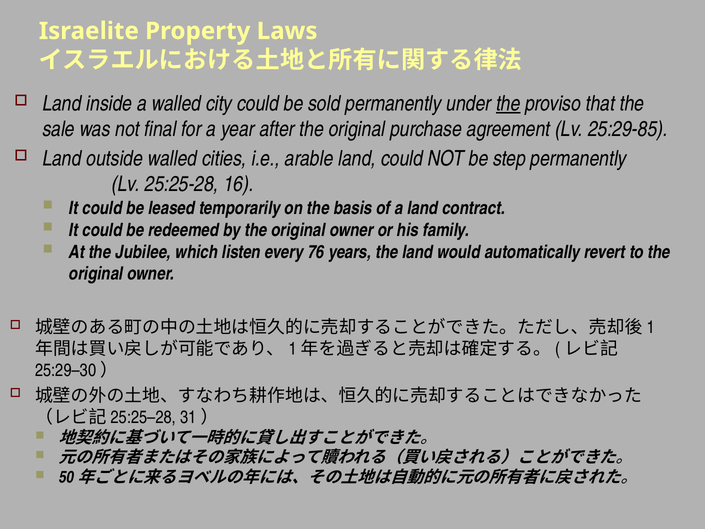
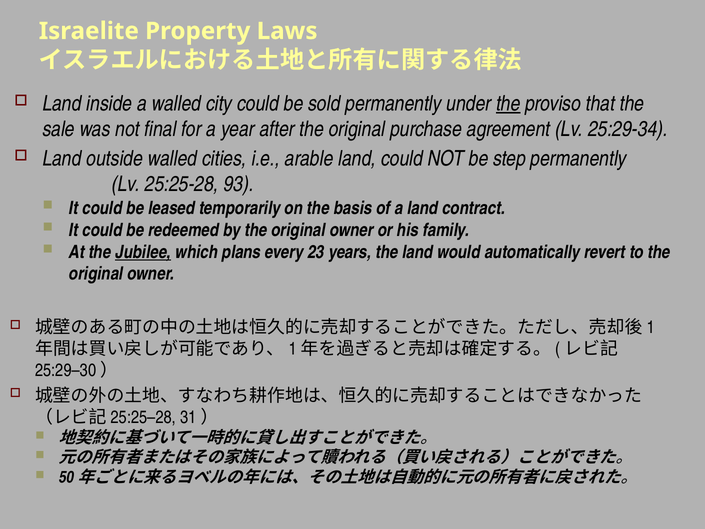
25:29-85: 25:29-85 -> 25:29-34
16: 16 -> 93
Jubilee underline: none -> present
listen: listen -> plans
76: 76 -> 23
